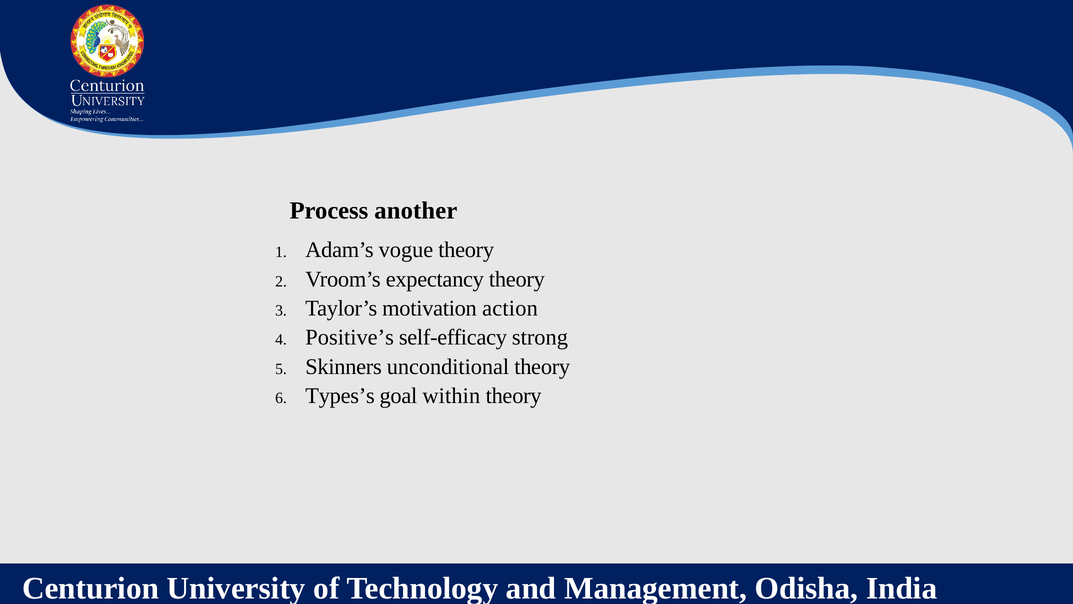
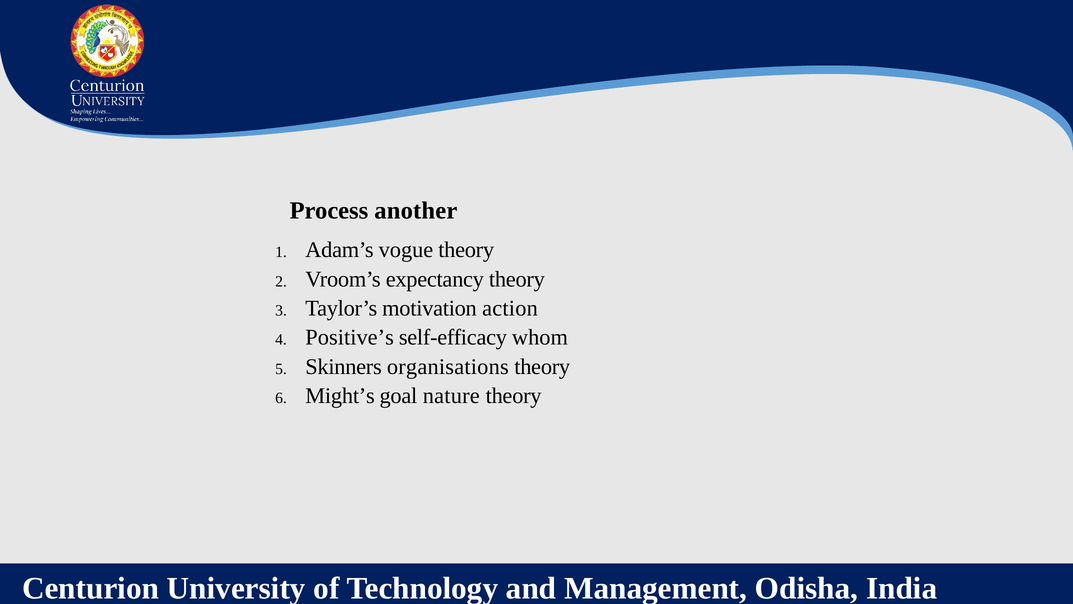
strong: strong -> whom
unconditional: unconditional -> organisations
Types’s: Types’s -> Might’s
within: within -> nature
